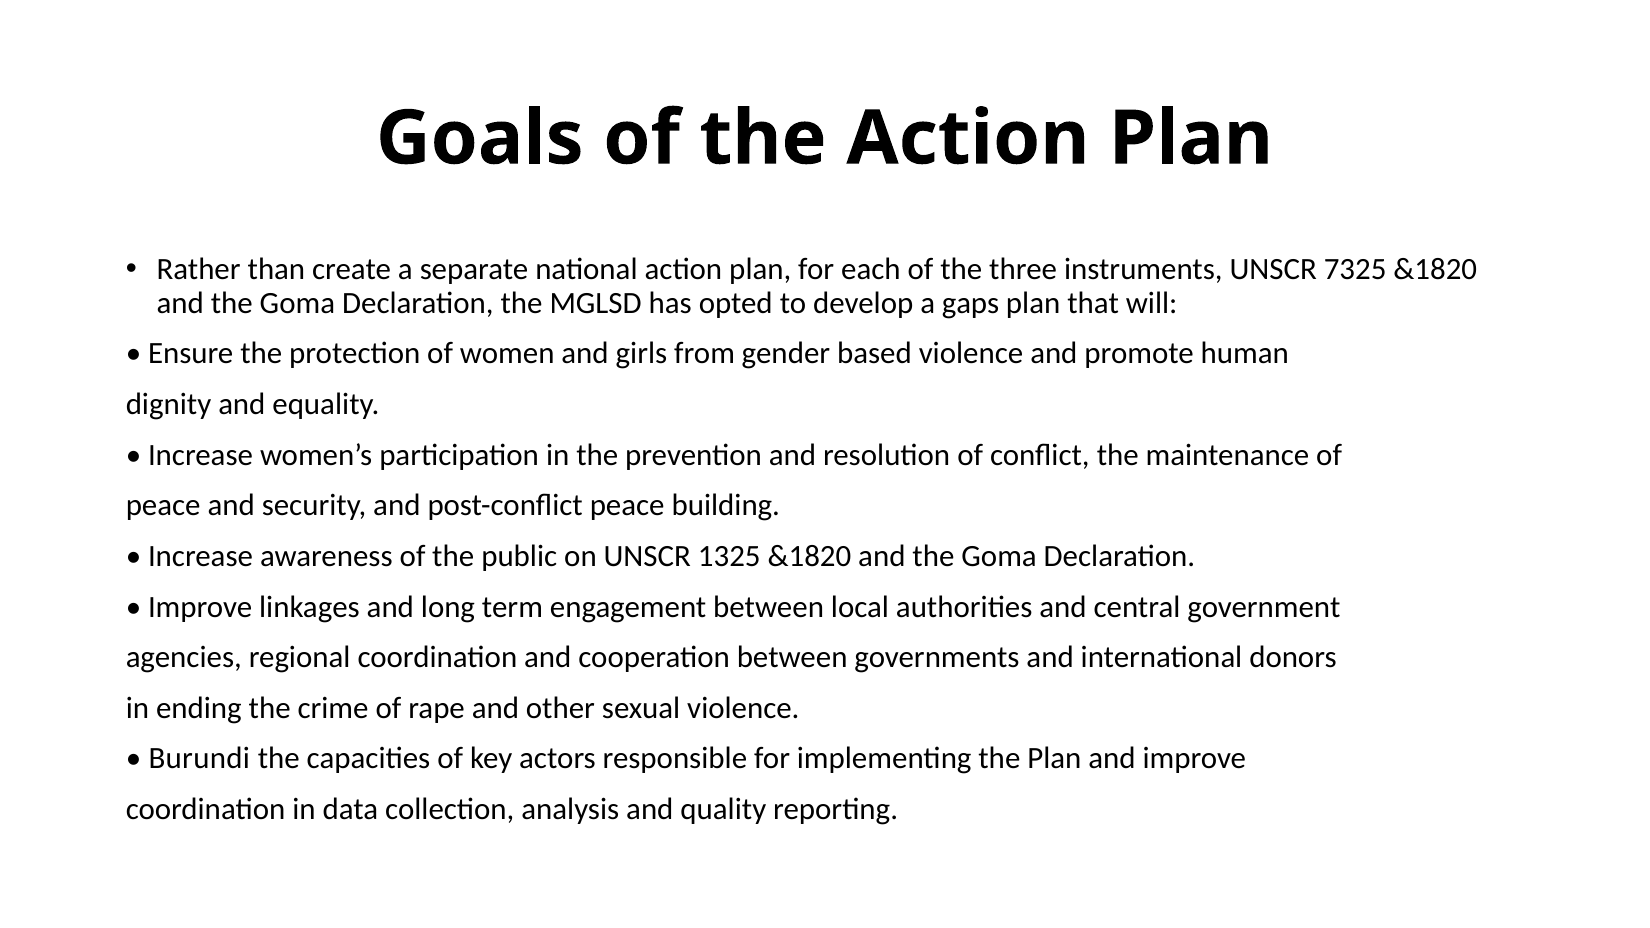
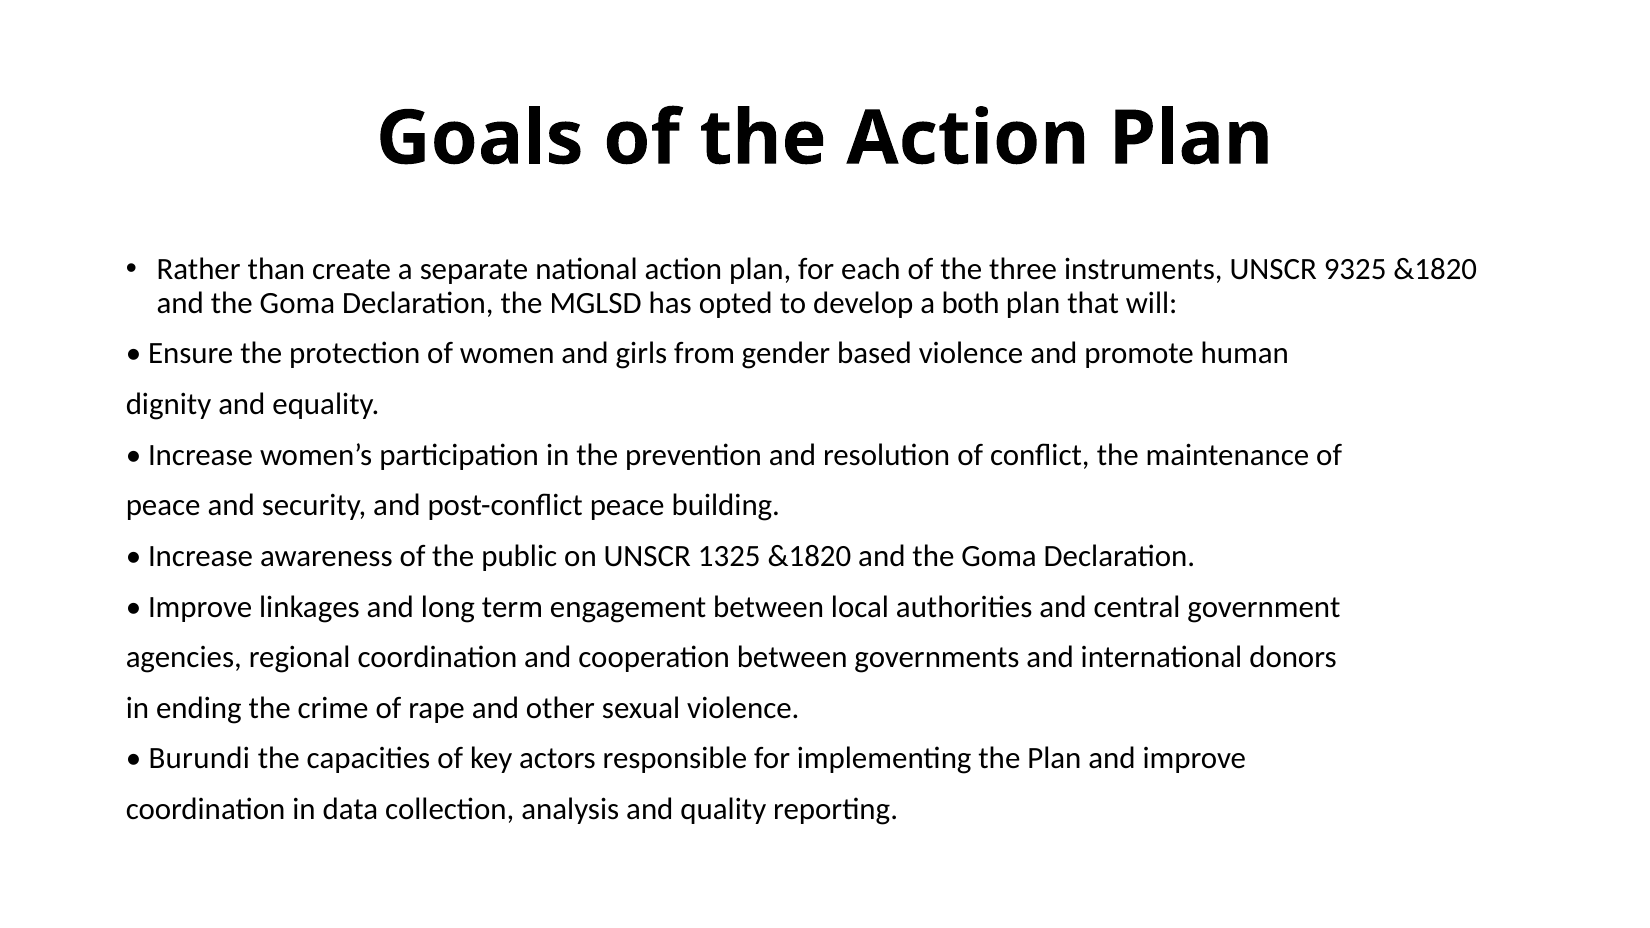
7325: 7325 -> 9325
gaps: gaps -> both
